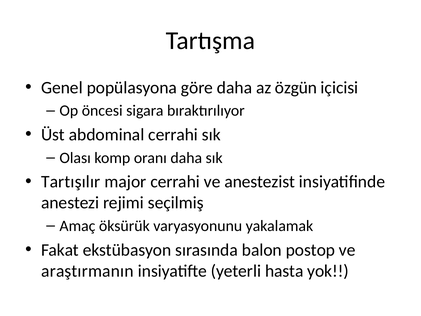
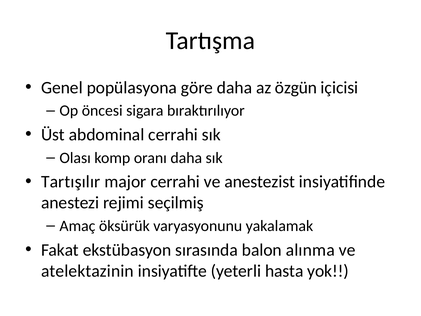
postop: postop -> alınma
araştırmanın: araştırmanın -> atelektazinin
